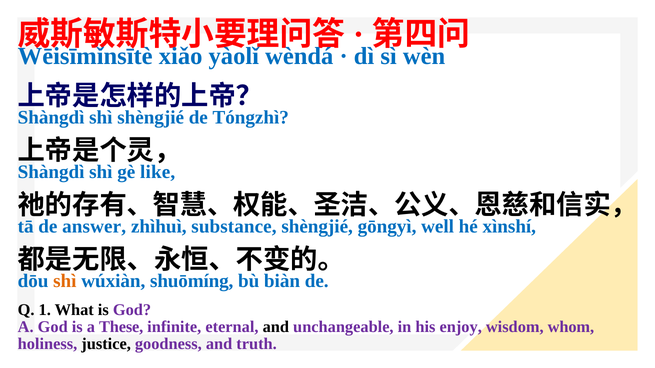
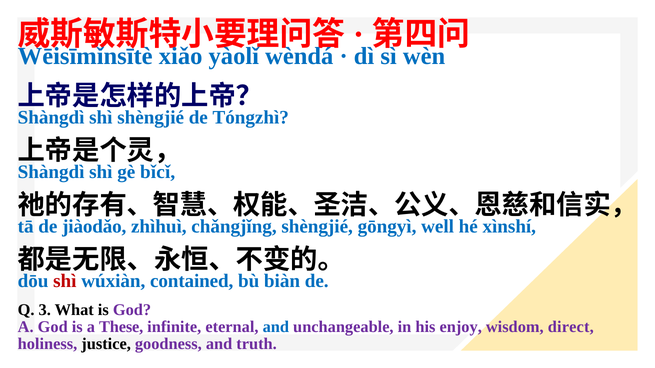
like: like -> bǐcǐ
answer: answer -> jiàodǎo
substance: substance -> chǎngjǐng
shì at (65, 281) colour: orange -> red
shuōmíng: shuōmíng -> contained
1: 1 -> 3
and at (276, 327) colour: black -> blue
whom: whom -> direct
